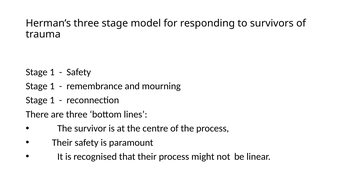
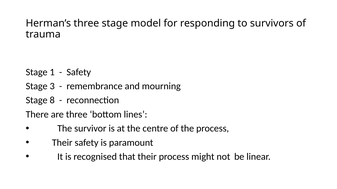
1 at (52, 86): 1 -> 3
1 at (52, 101): 1 -> 8
